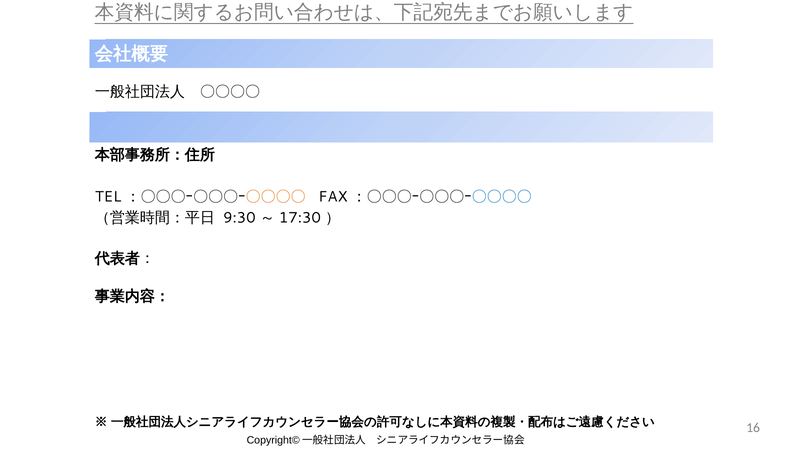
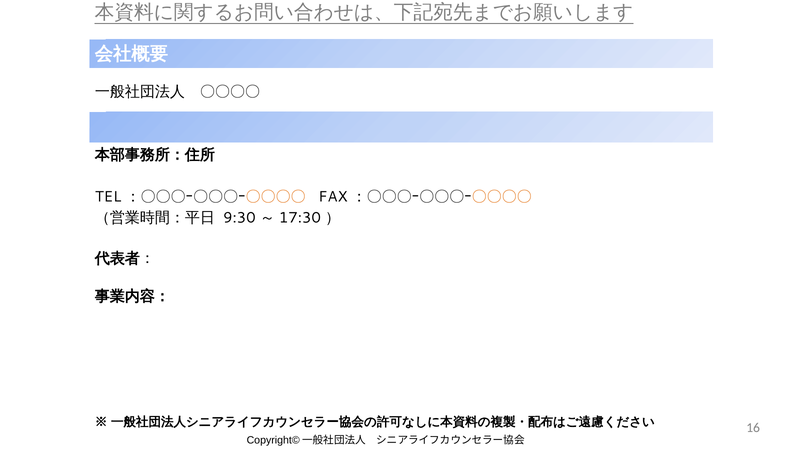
〇〇〇〇 at (502, 197) colour: blue -> orange
